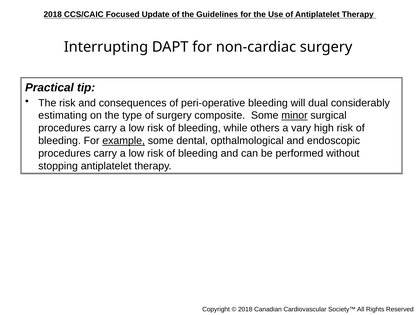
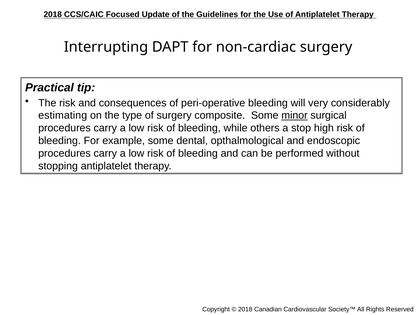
dual: dual -> very
vary: vary -> stop
example underline: present -> none
